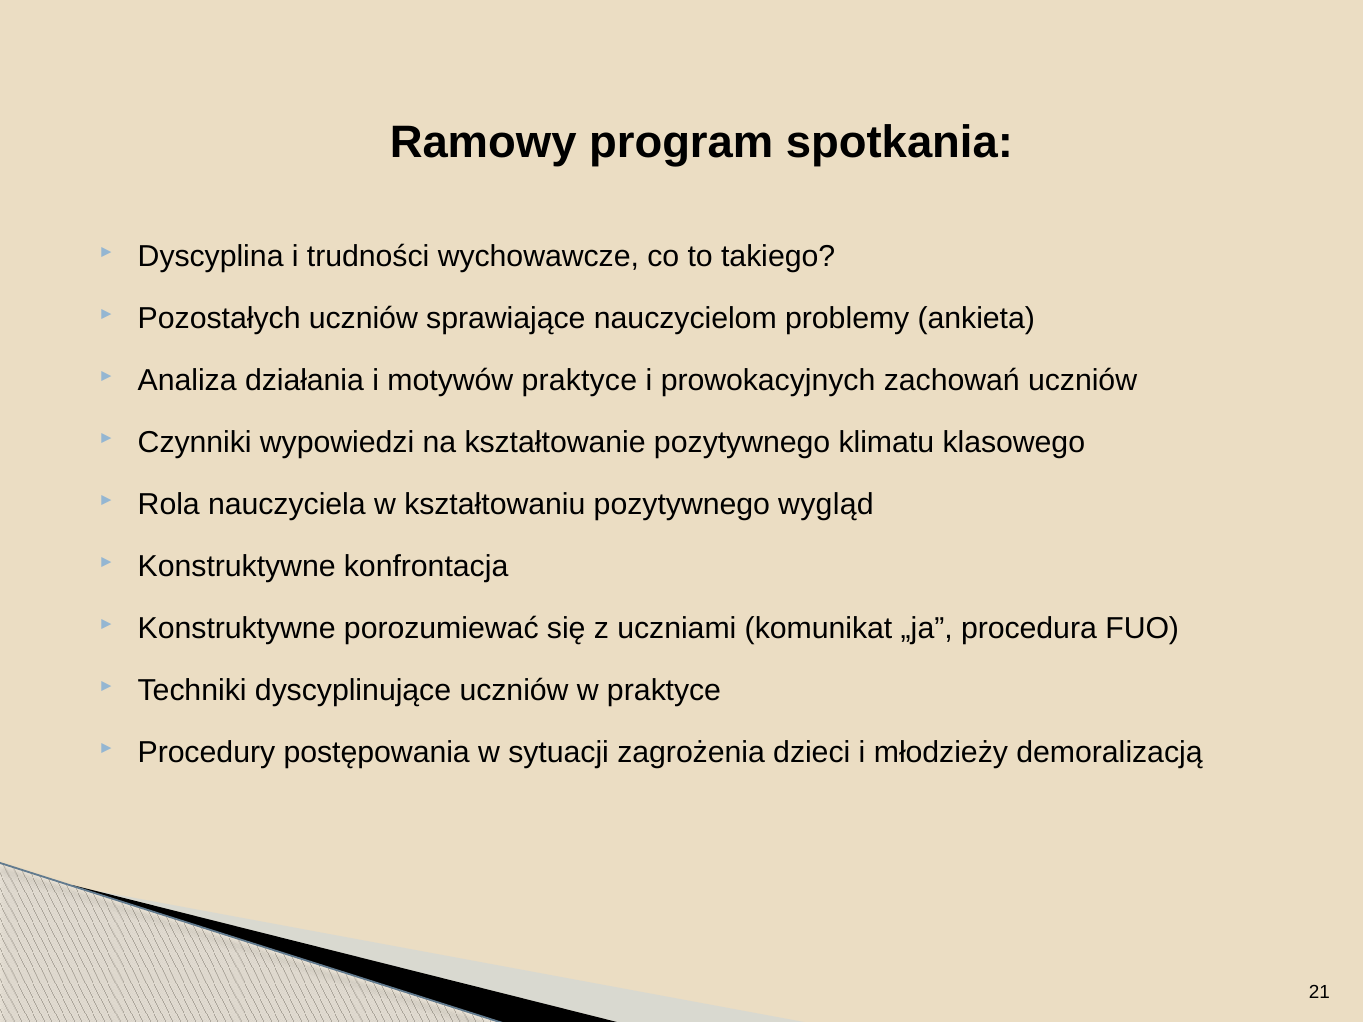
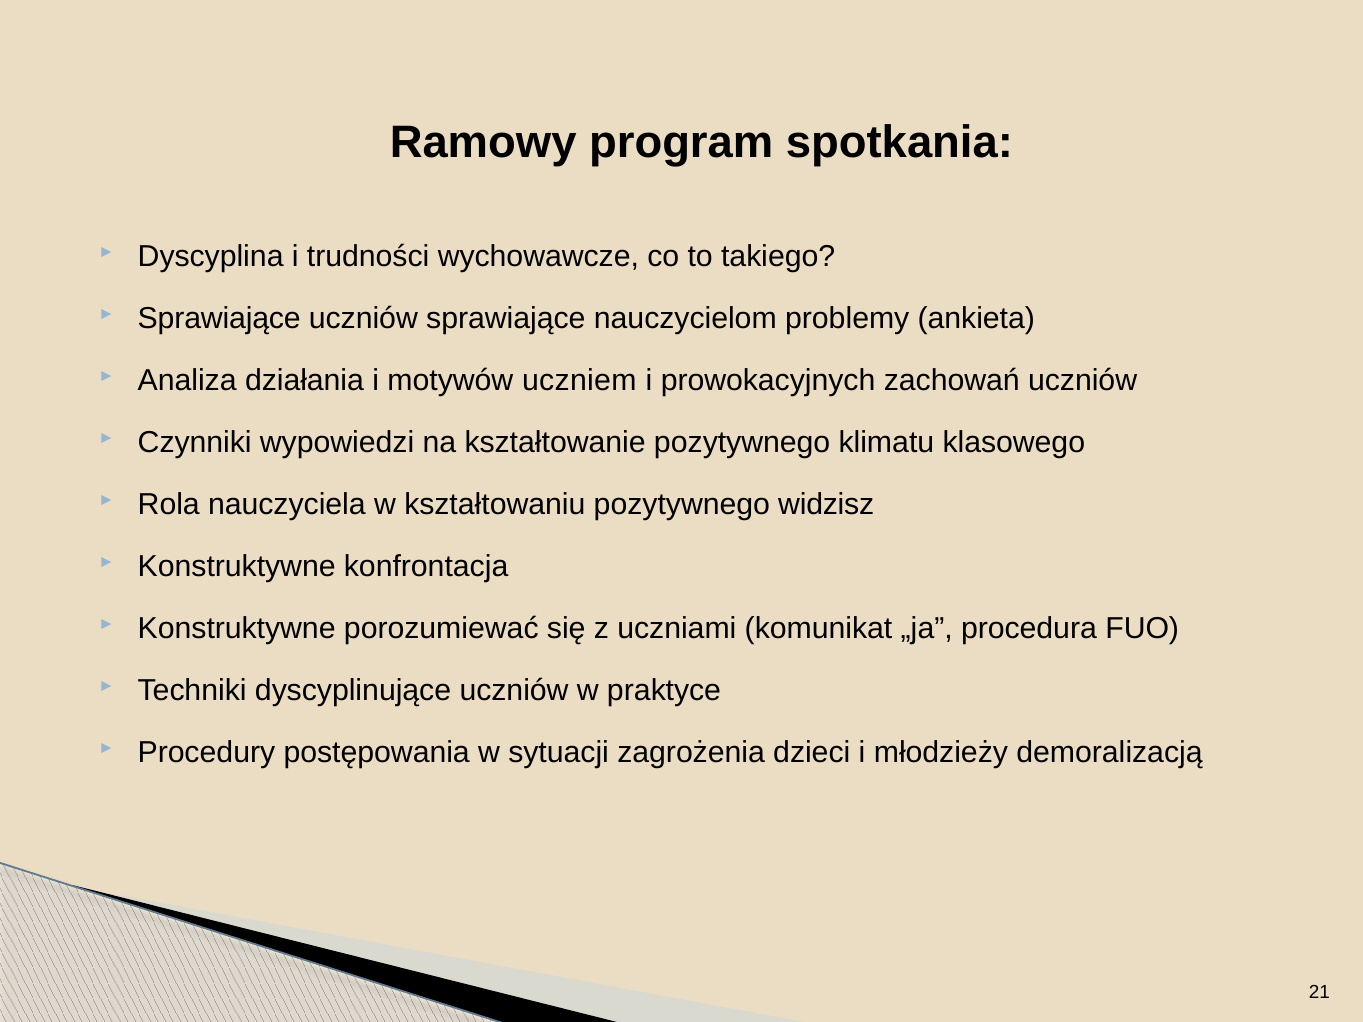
Pozostałych at (219, 319): Pozostałych -> Sprawiające
motywów praktyce: praktyce -> uczniem
wygląd: wygląd -> widzisz
